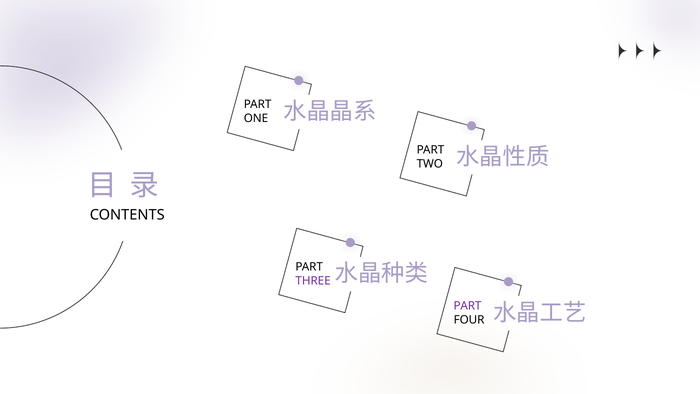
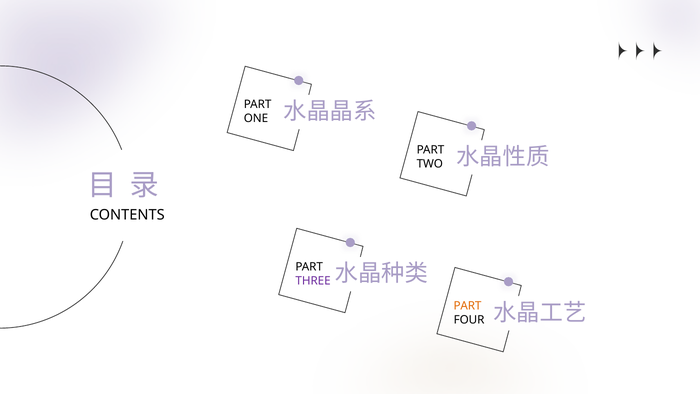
PART at (467, 306) colour: purple -> orange
